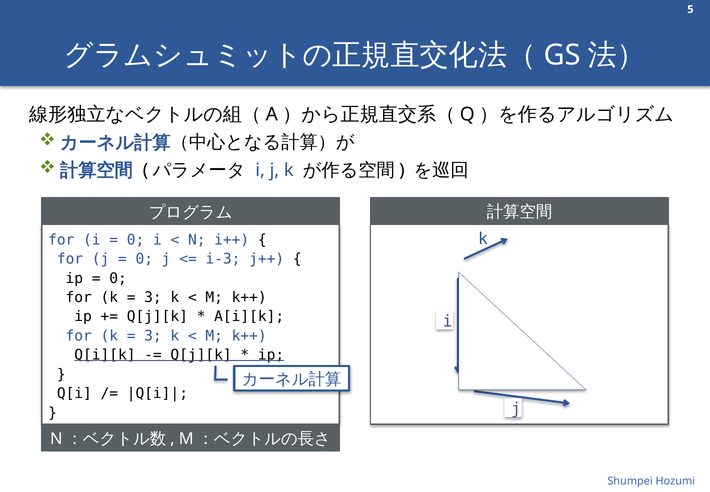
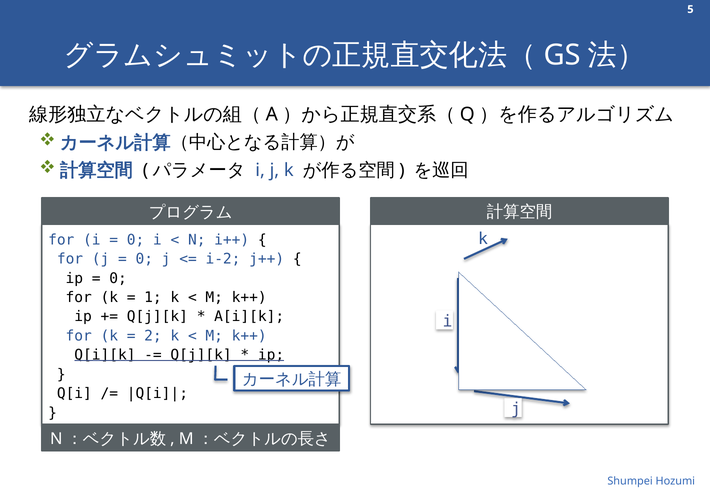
i-3: i-3 -> i-2
3 at (153, 297): 3 -> 1
3 at (153, 336): 3 -> 2
